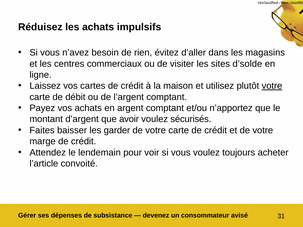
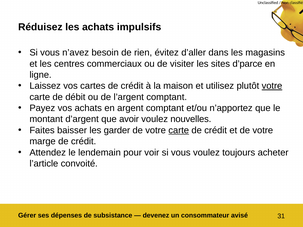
d’solde: d’solde -> d’parce
sécurisés: sécurisés -> nouvelles
carte at (179, 130) underline: none -> present
